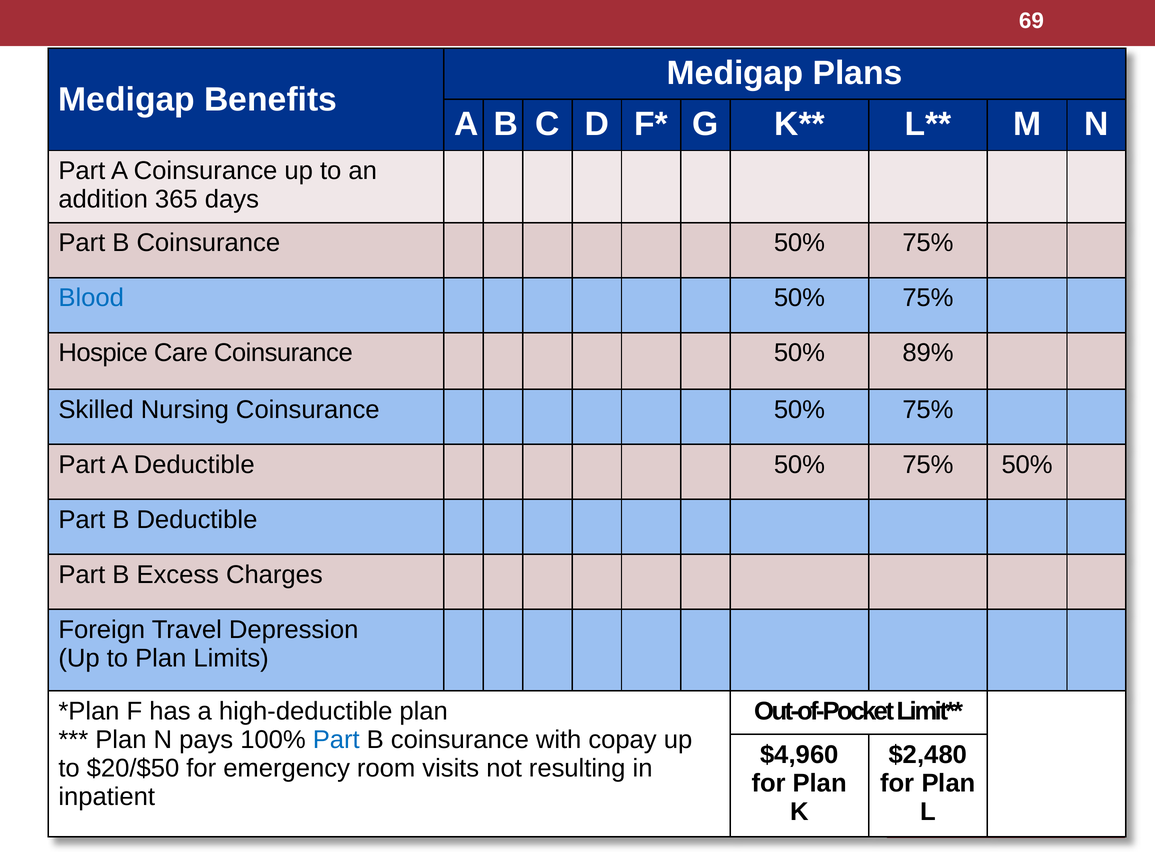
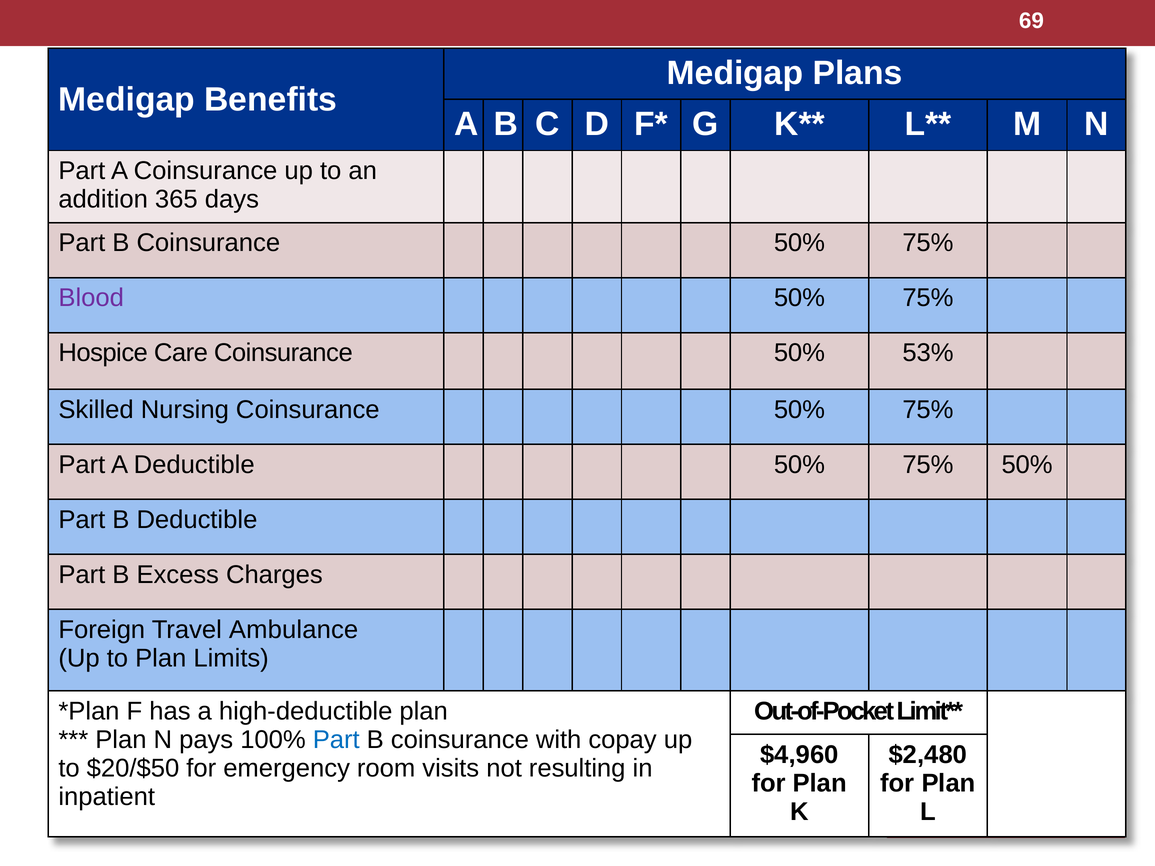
Blood colour: blue -> purple
89%: 89% -> 53%
Depression: Depression -> Ambulance
